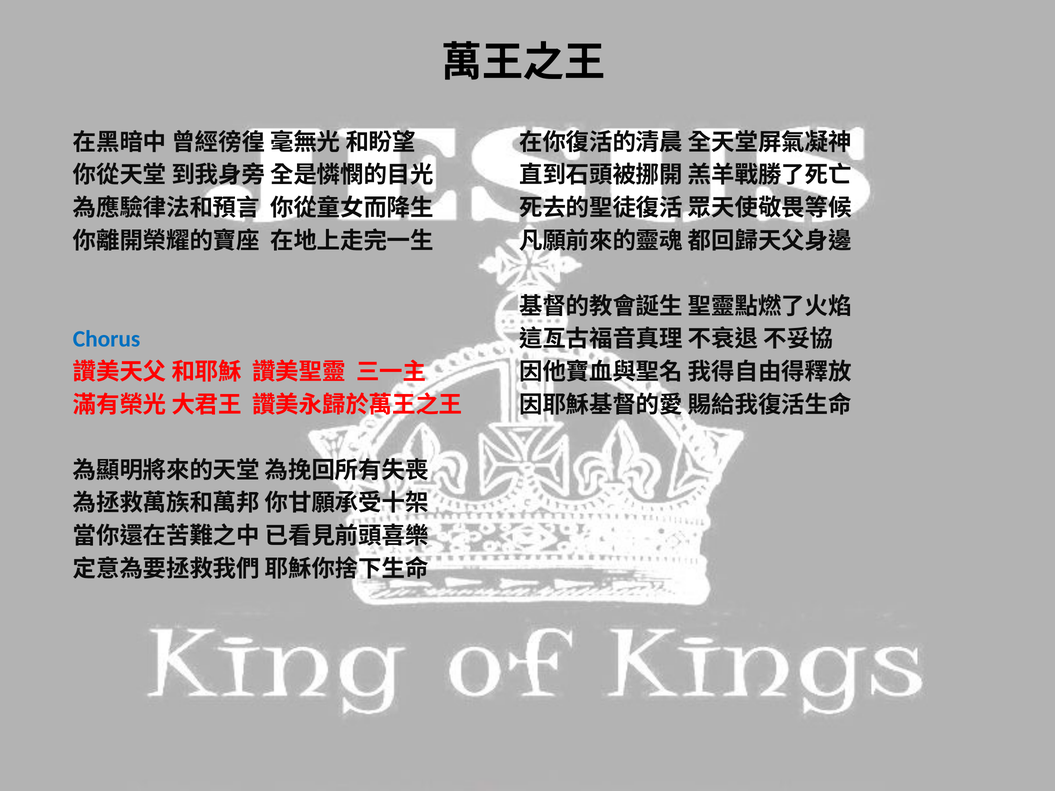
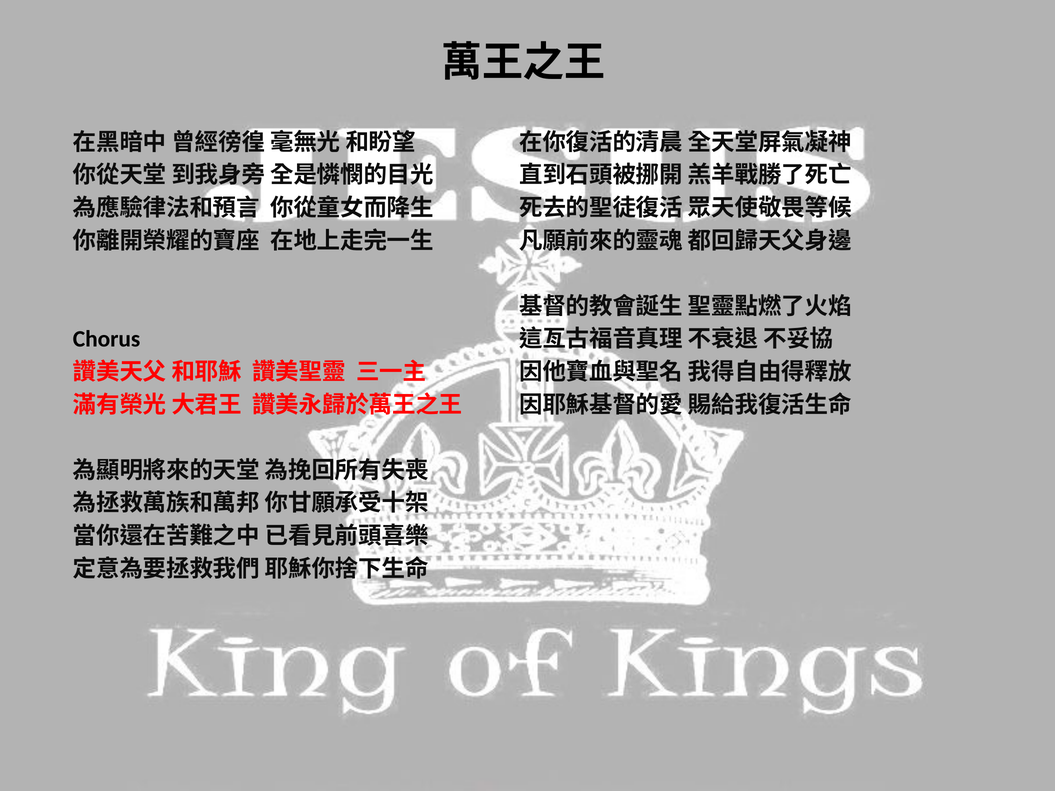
Chorus colour: blue -> black
